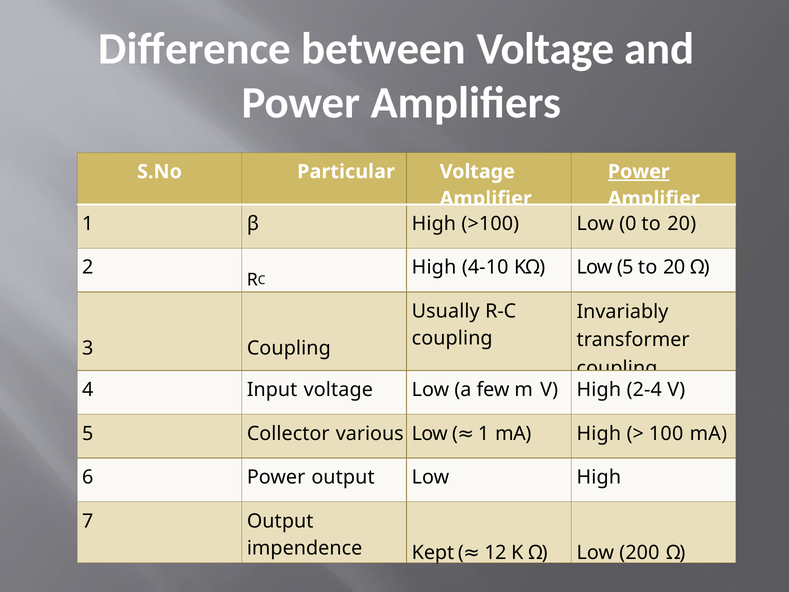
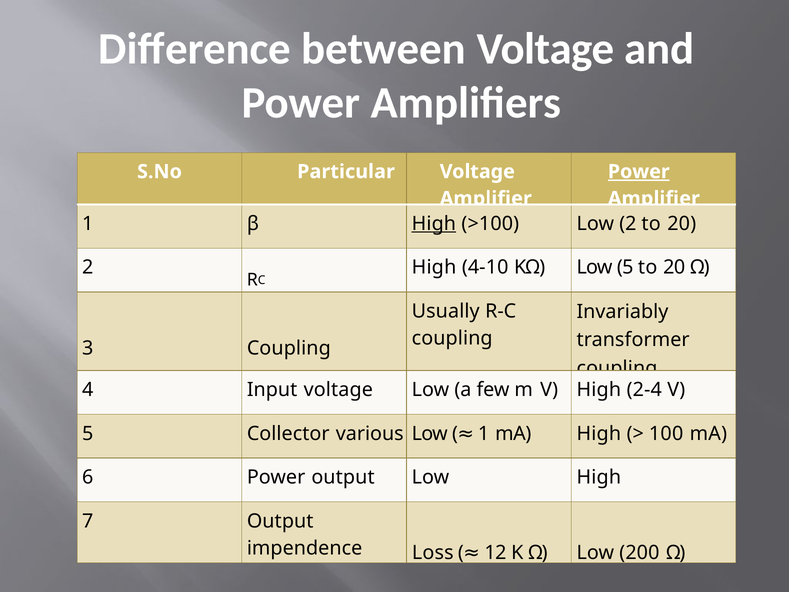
High at (434, 224) underline: none -> present
Low 0: 0 -> 2
Kept: Kept -> Loss
